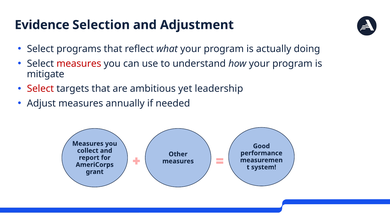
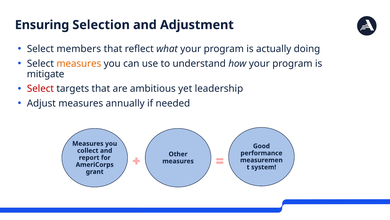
Evidence: Evidence -> Ensuring
programs: programs -> members
measures at (79, 63) colour: red -> orange
